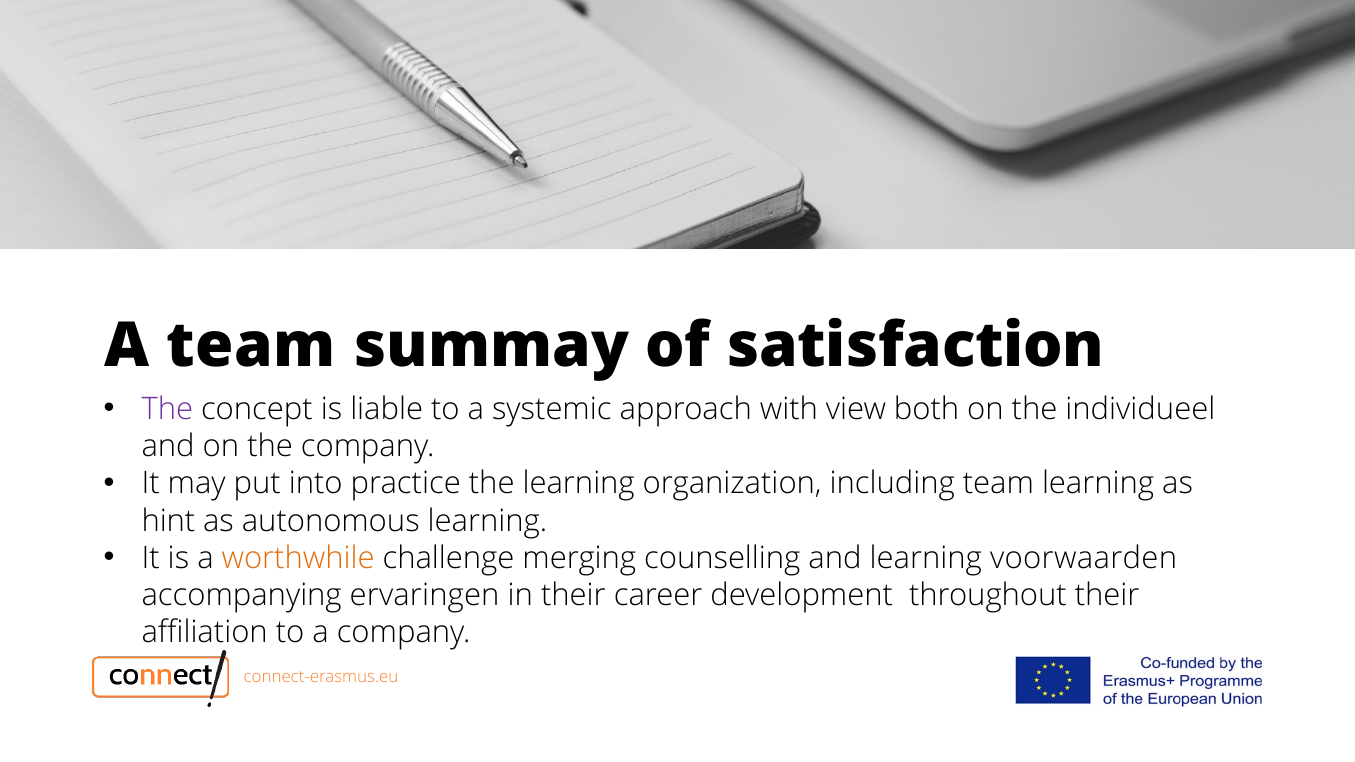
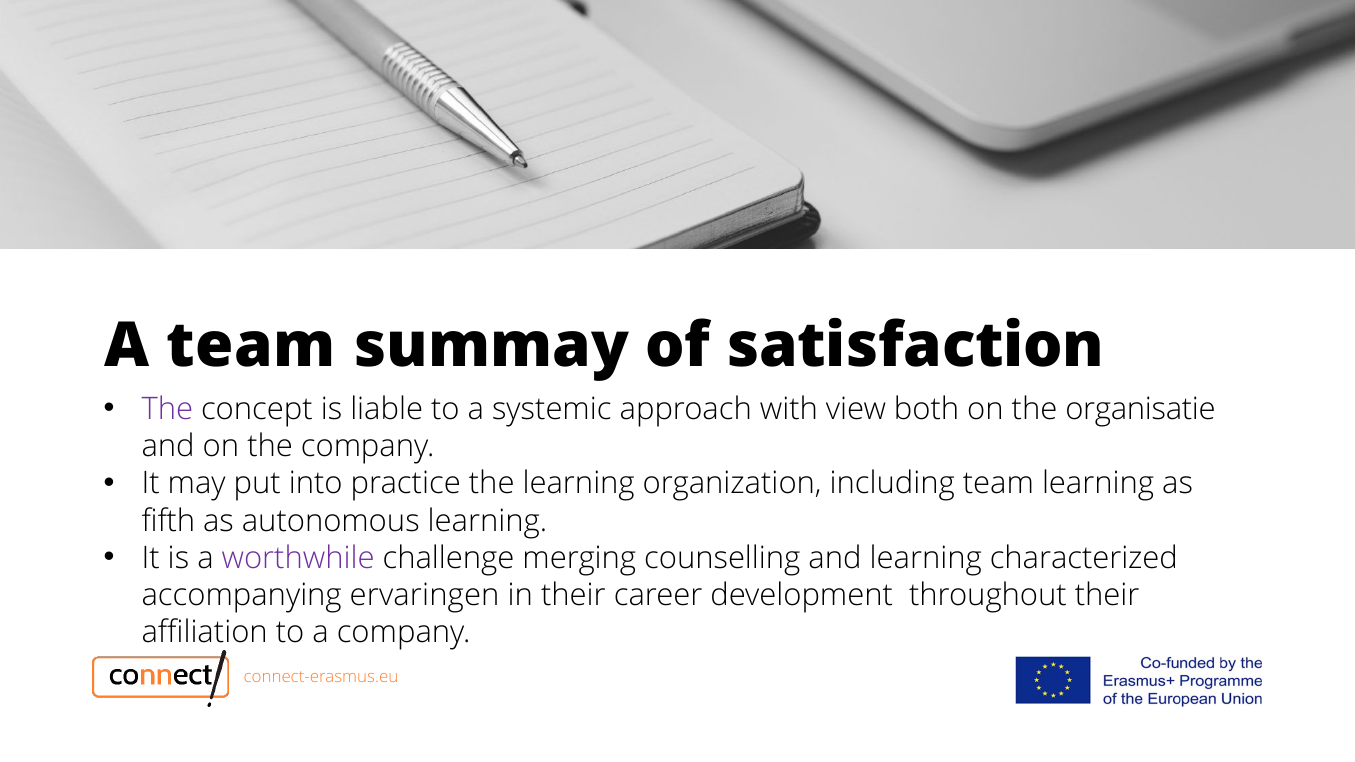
individueel: individueel -> organisatie
hint: hint -> fifth
worthwhile colour: orange -> purple
voorwaarden: voorwaarden -> characterized
